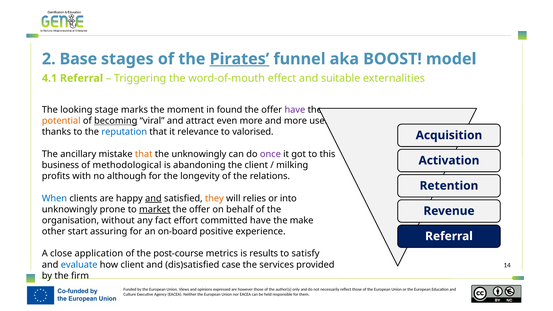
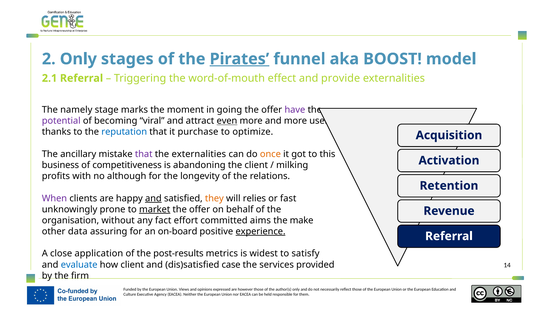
2 Base: Base -> Only
4.1: 4.1 -> 2.1
suitable: suitable -> provide
looking: looking -> namely
found: found -> going
potential colour: orange -> purple
becoming underline: present -> none
even underline: none -> present
relevance: relevance -> purchase
valorised: valorised -> optimize
that at (144, 154) colour: orange -> purple
the unknowingly: unknowingly -> externalities
once colour: purple -> orange
methodological: methodological -> competitiveness
When colour: blue -> purple
into: into -> fast
committed have: have -> aims
start: start -> data
experience underline: none -> present
post-course: post-course -> post-results
results: results -> widest
